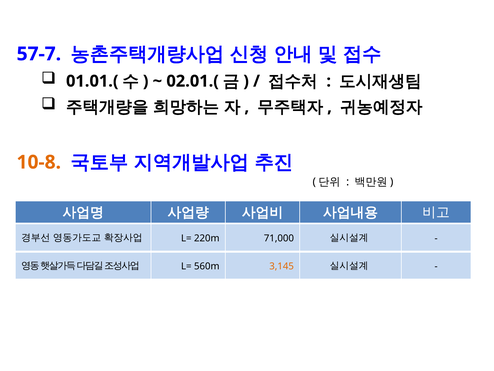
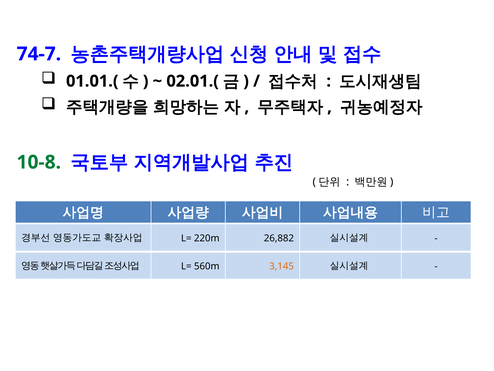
57-7: 57-7 -> 74-7
10-8 colour: orange -> green
71,000: 71,000 -> 26,882
